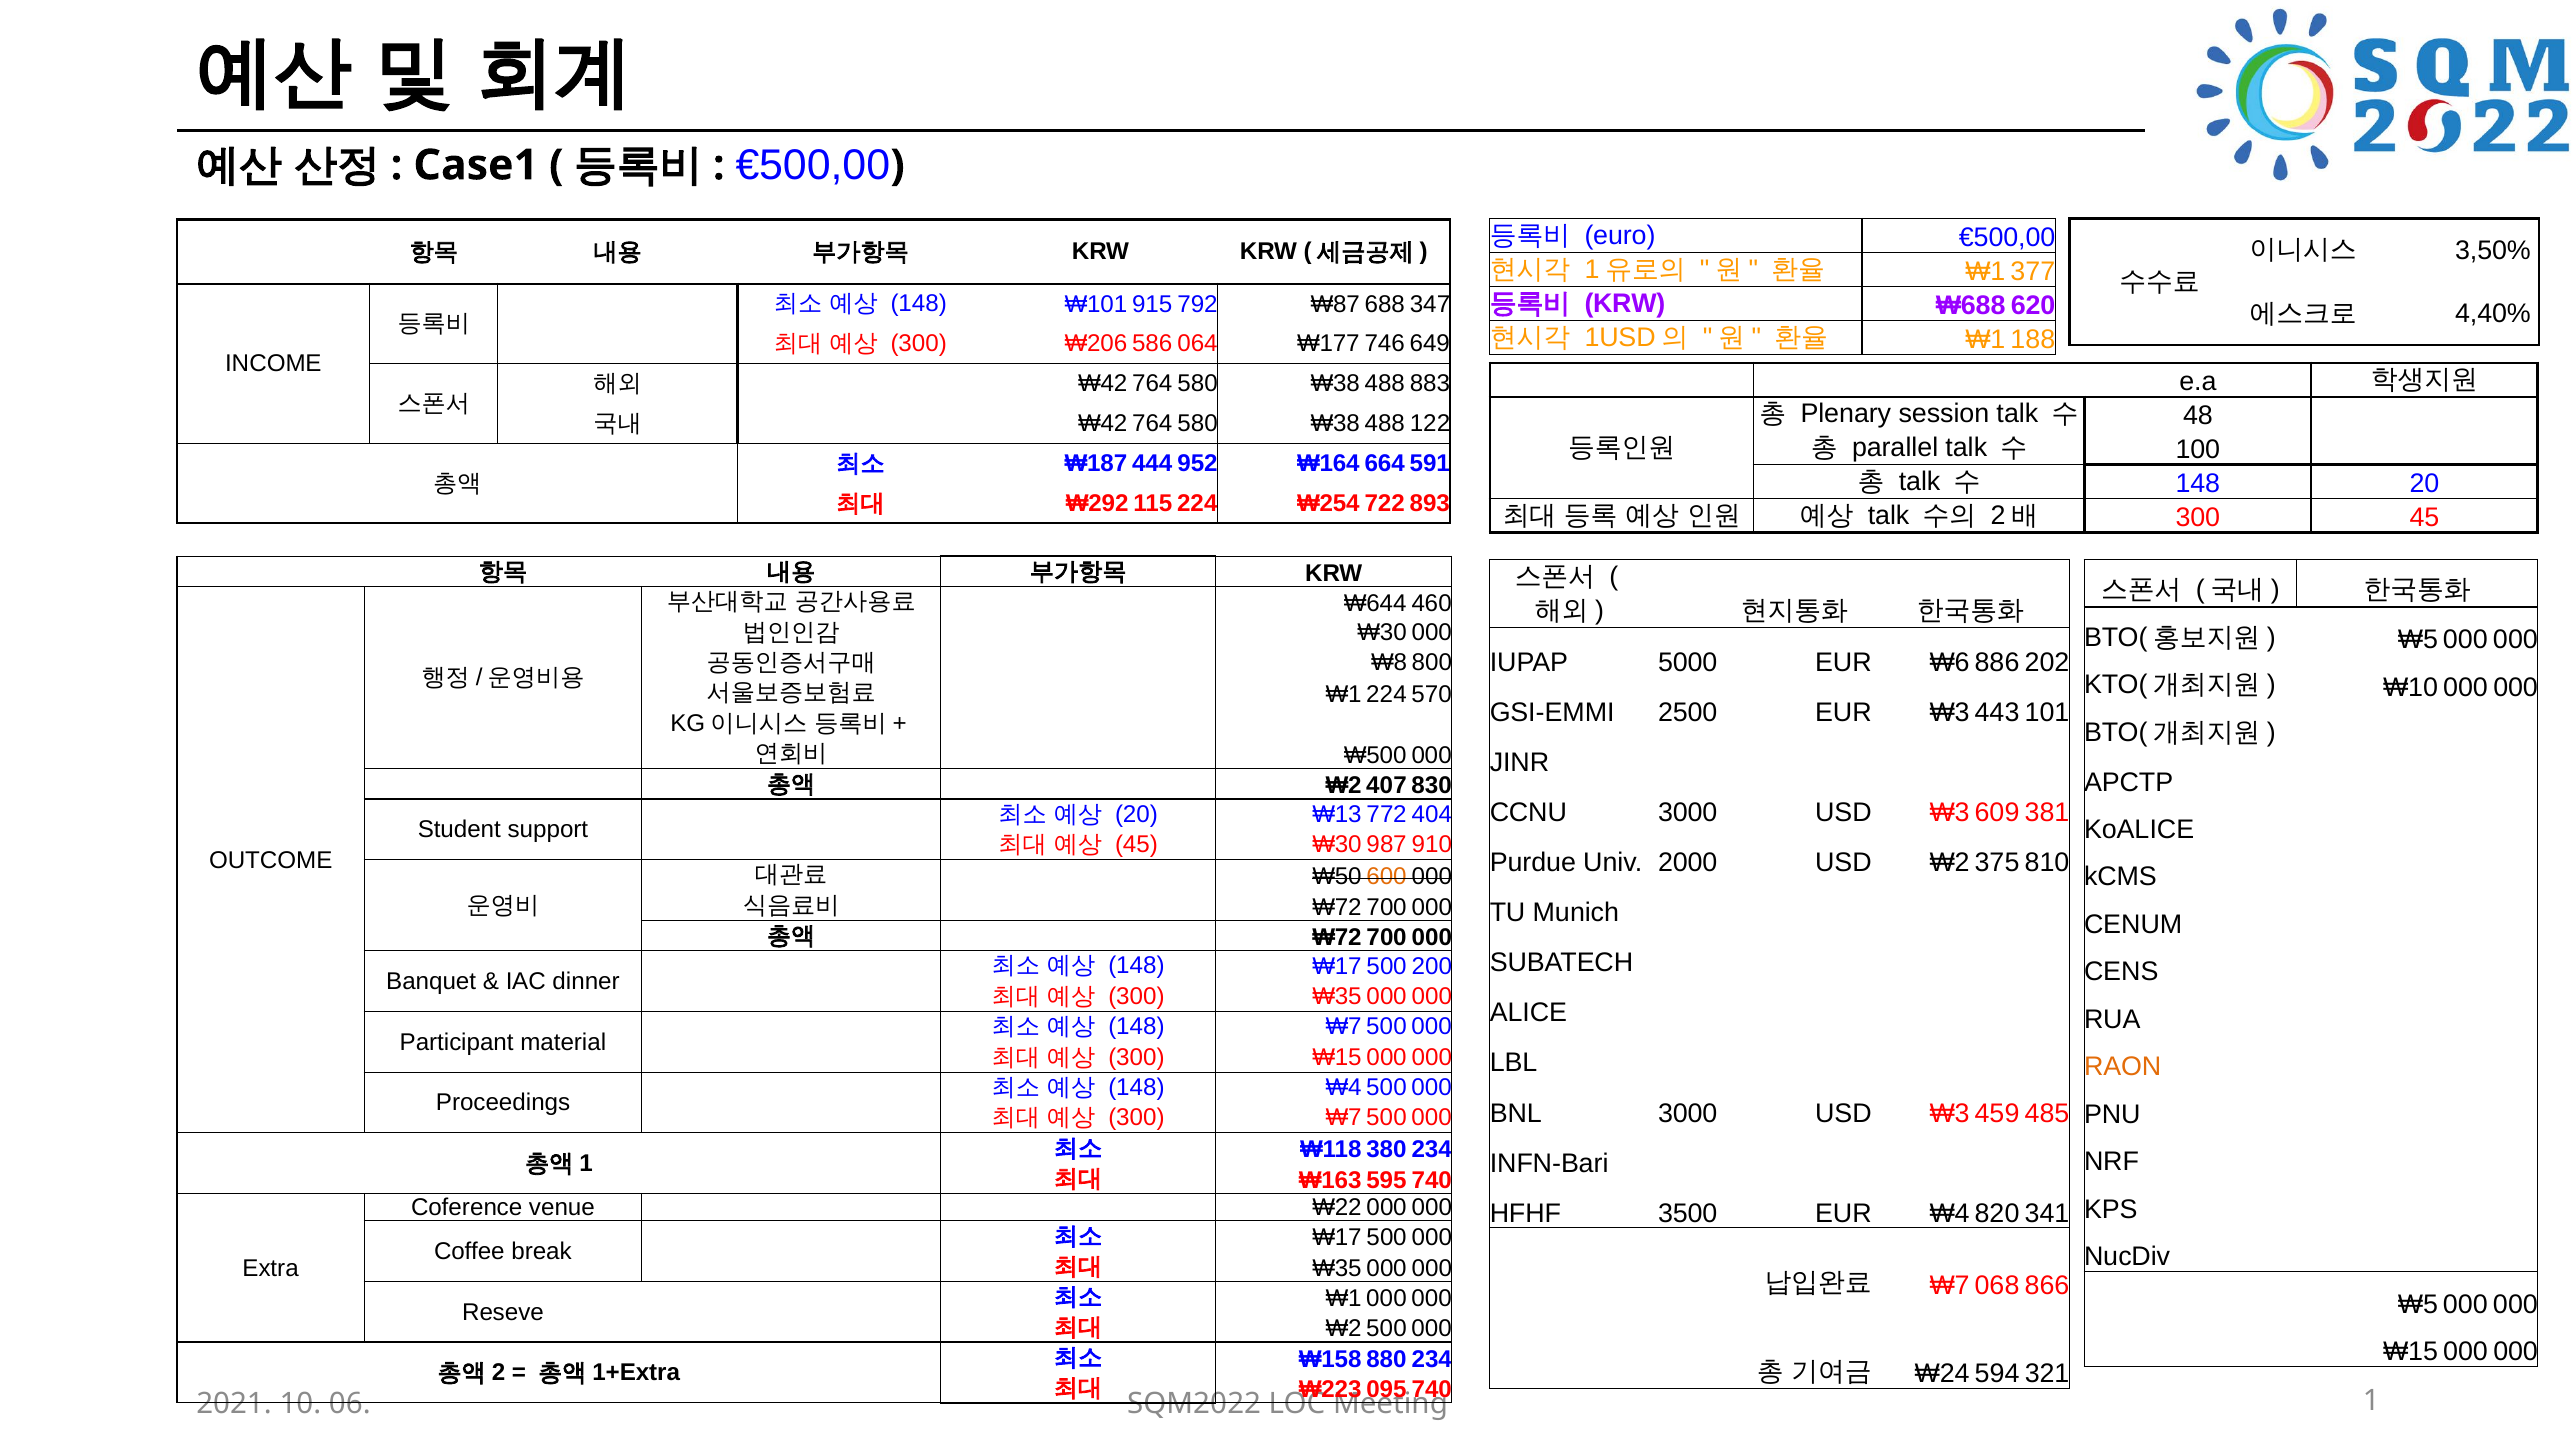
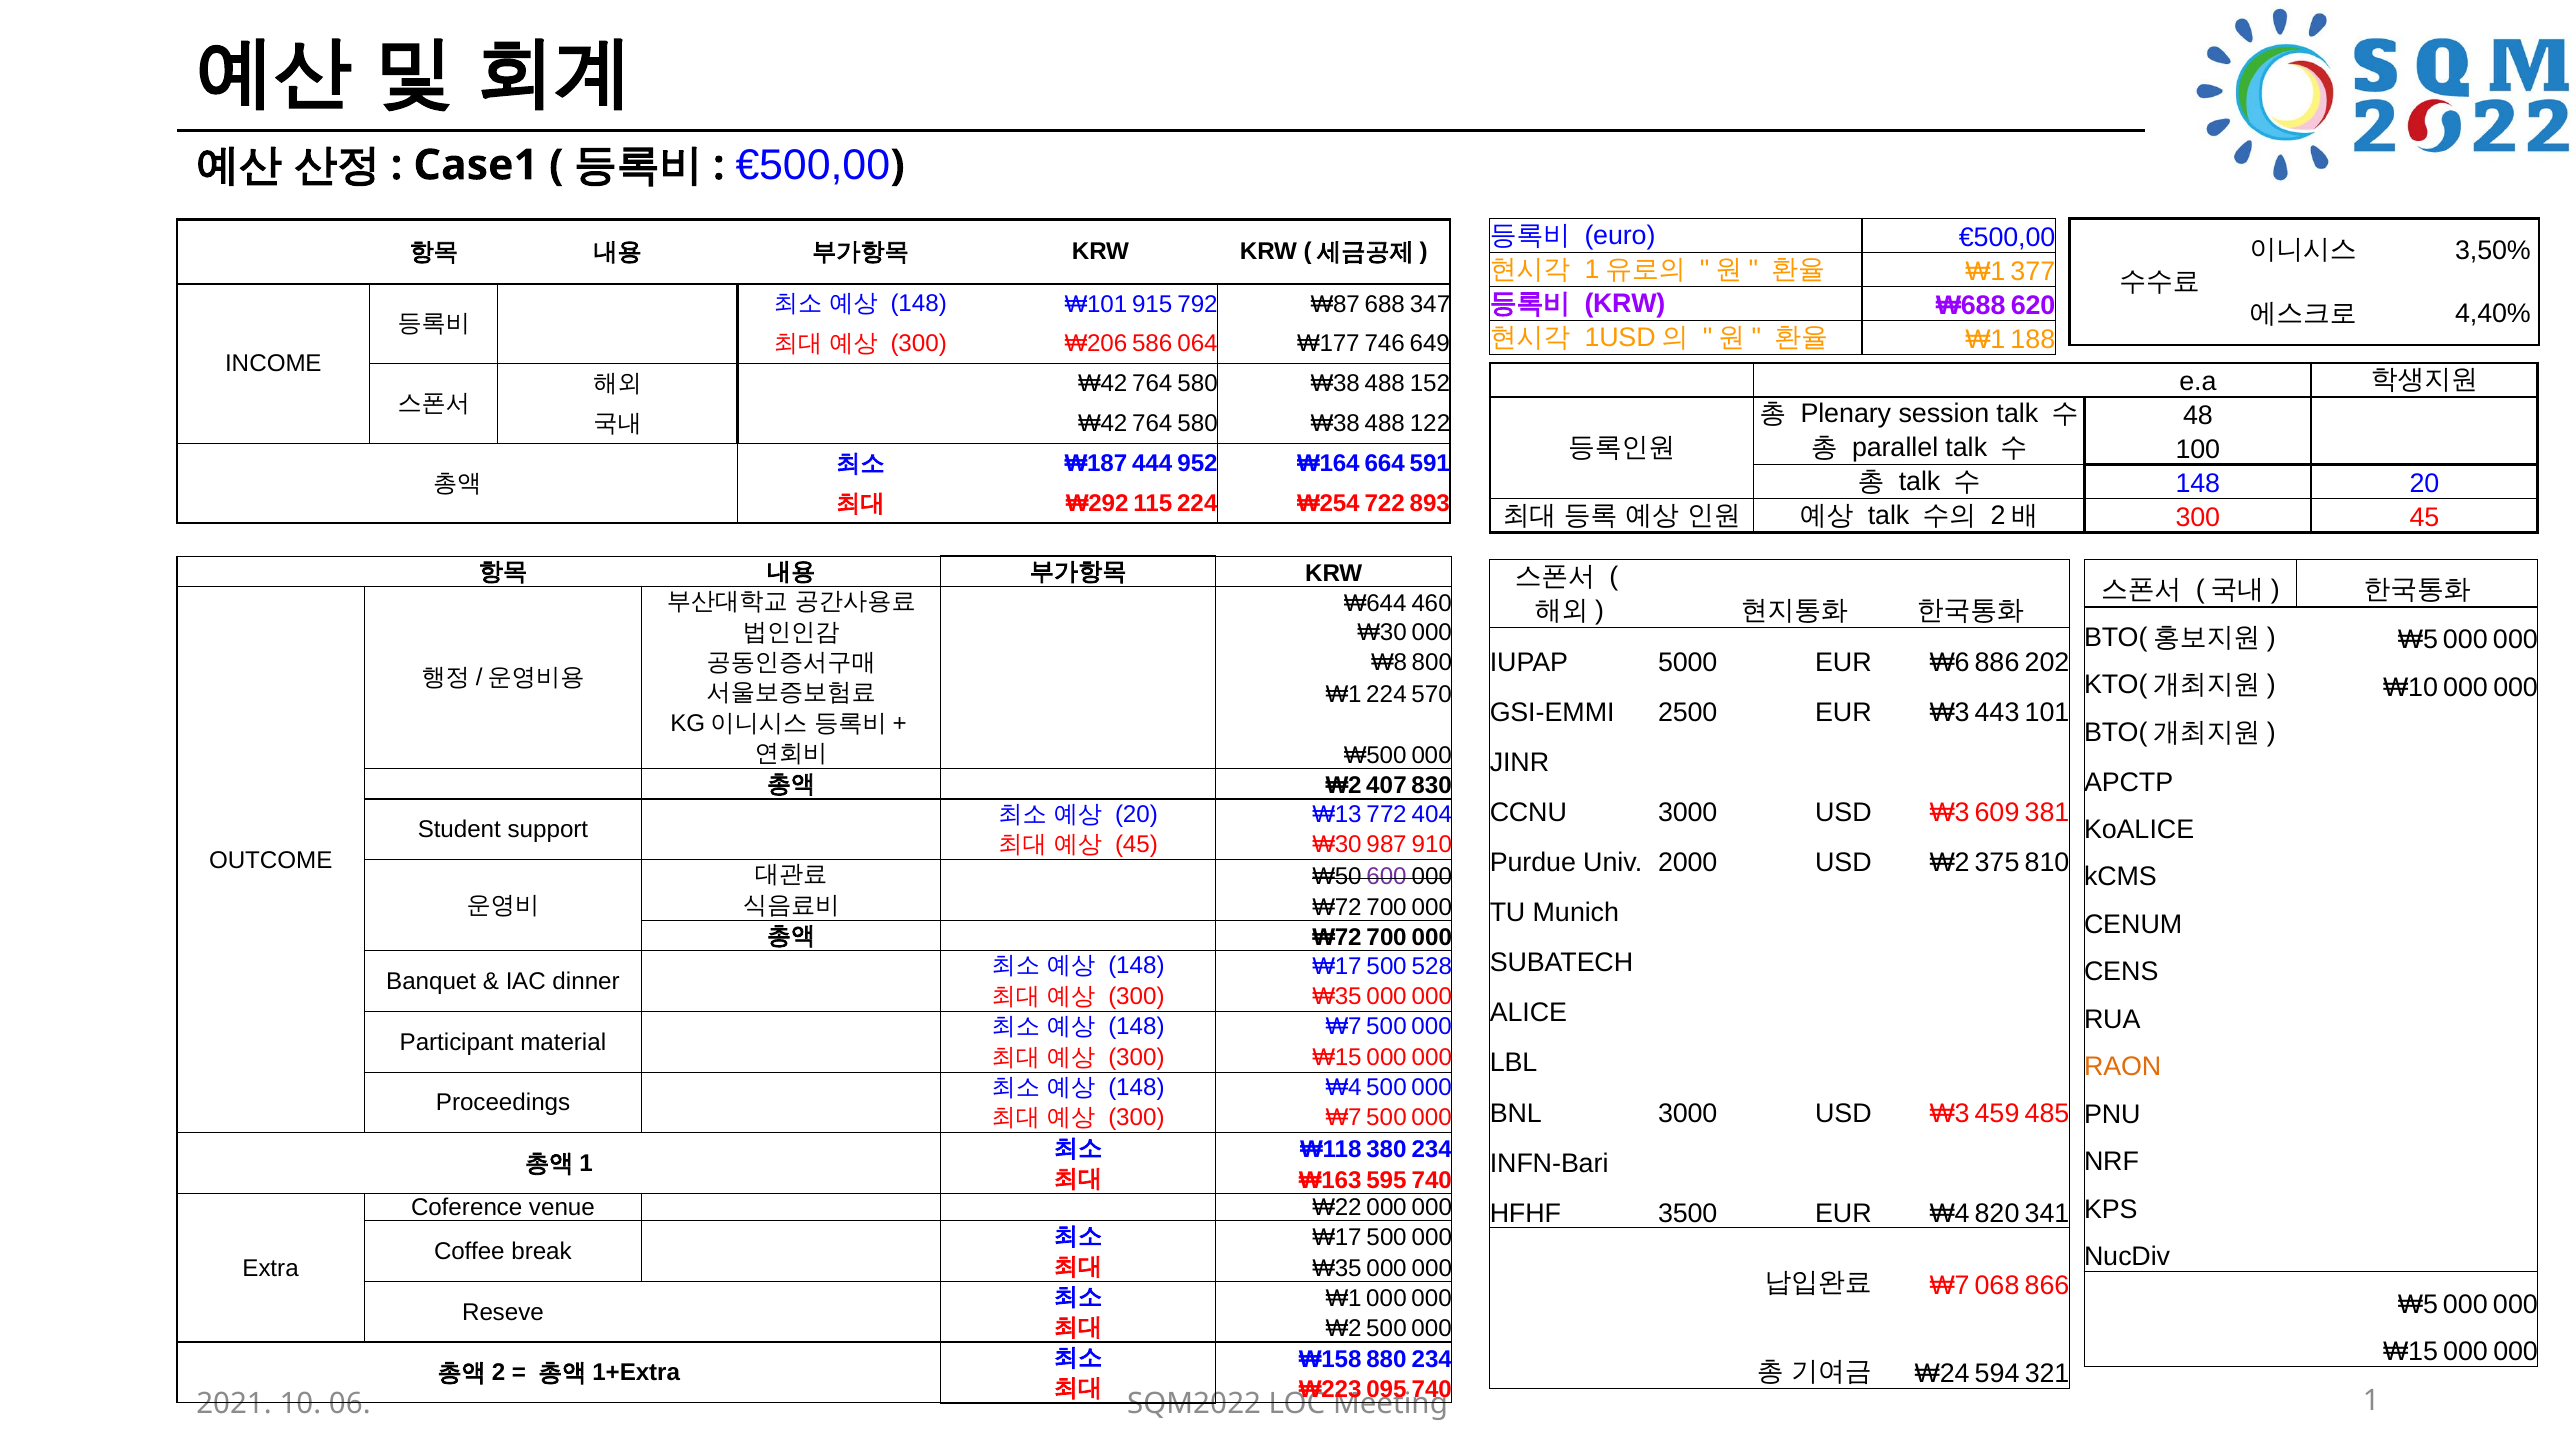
883: 883 -> 152
600 colour: orange -> purple
200: 200 -> 528
